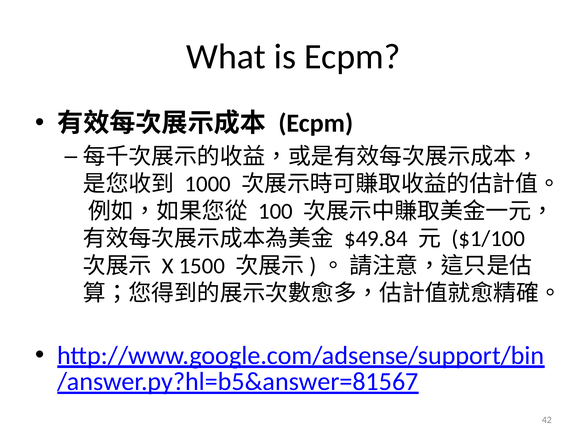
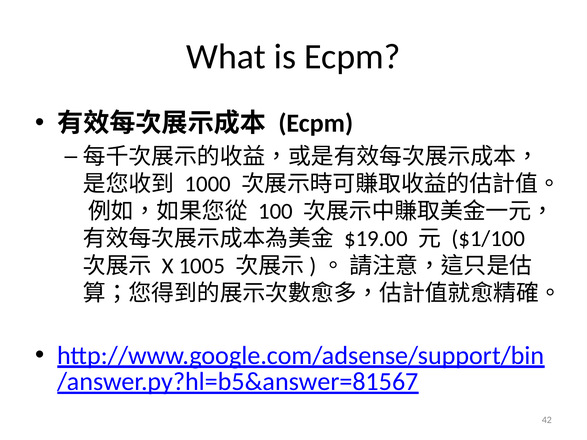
$49.84: $49.84 -> $19.00
1500: 1500 -> 1005
